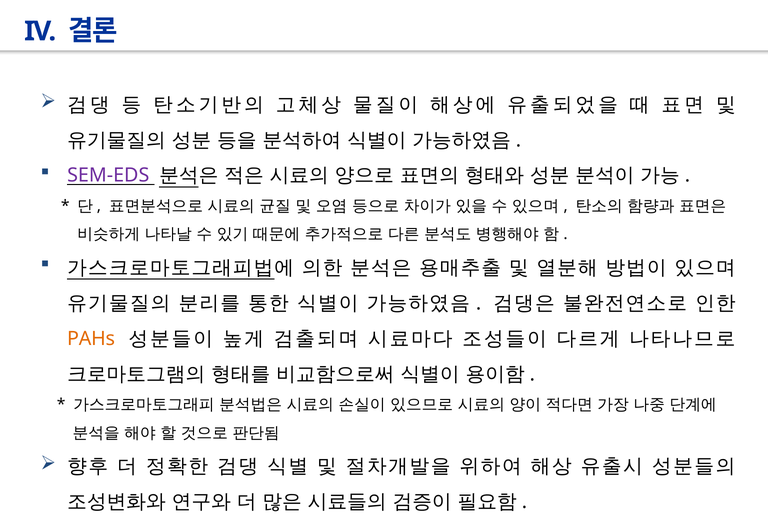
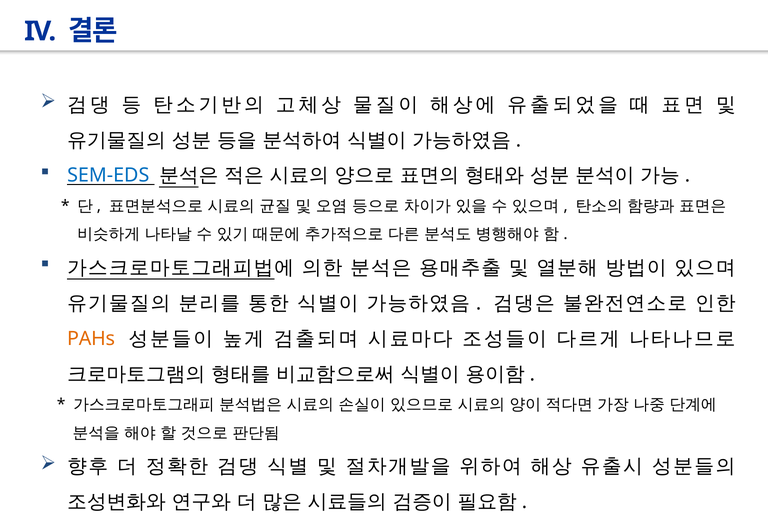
SEM-EDS colour: purple -> blue
